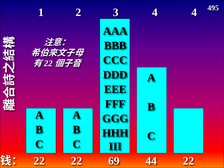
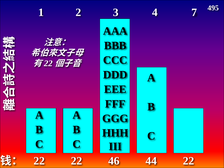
4 4: 4 -> 7
69: 69 -> 46
